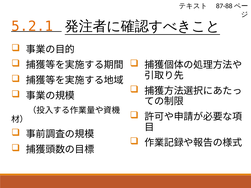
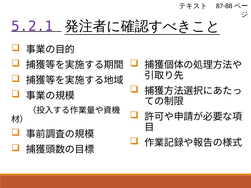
5.2.1 colour: orange -> purple
